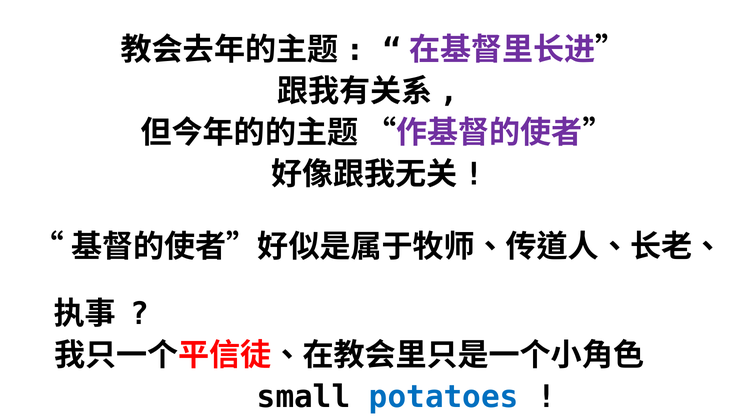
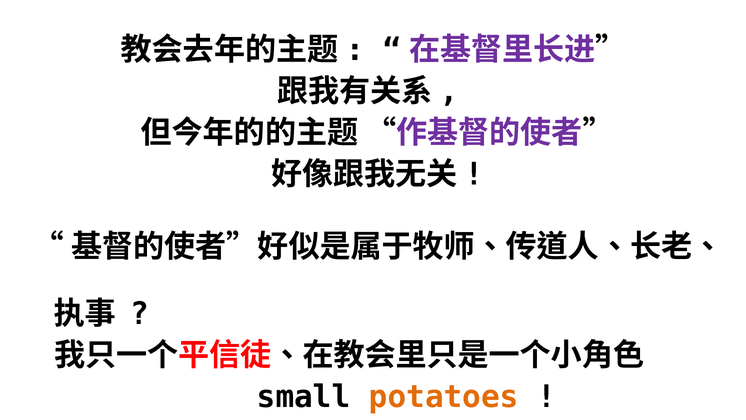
potatoes colour: blue -> orange
